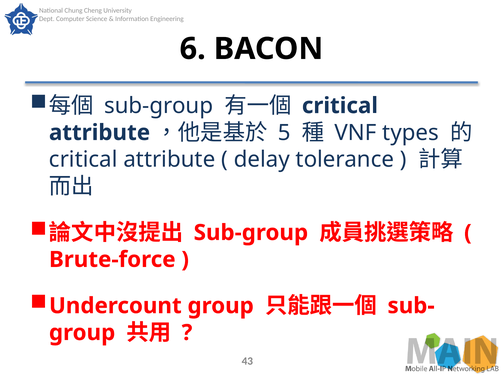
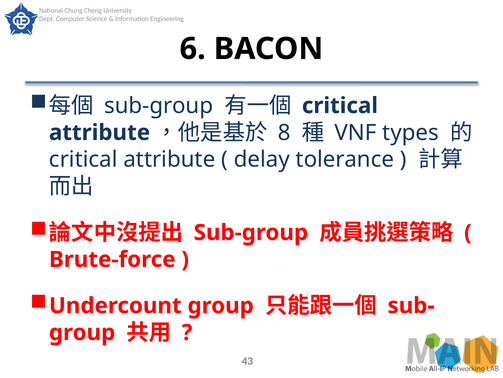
5: 5 -> 8
